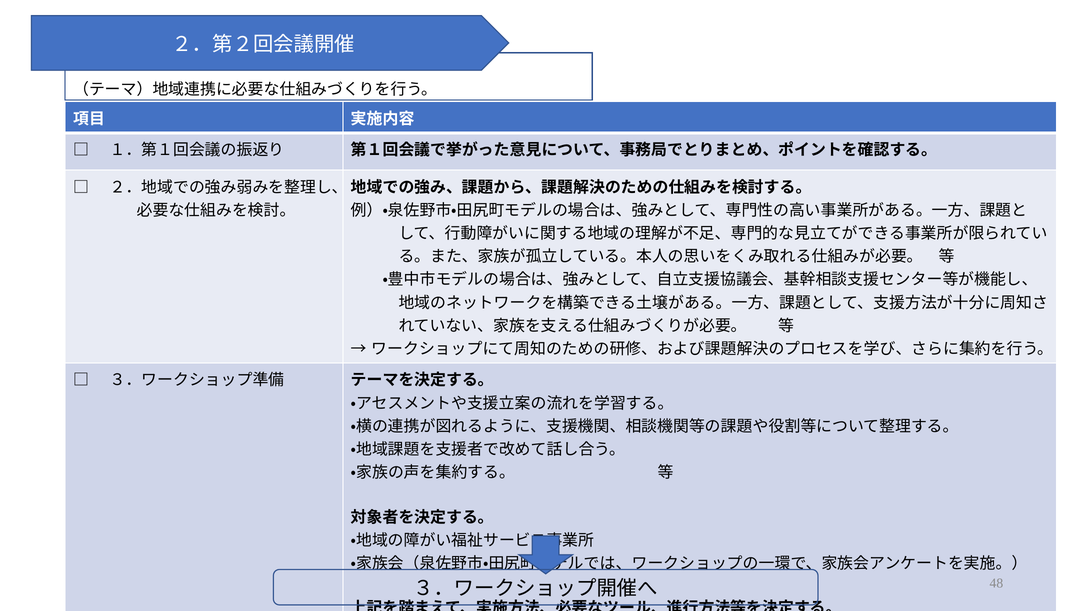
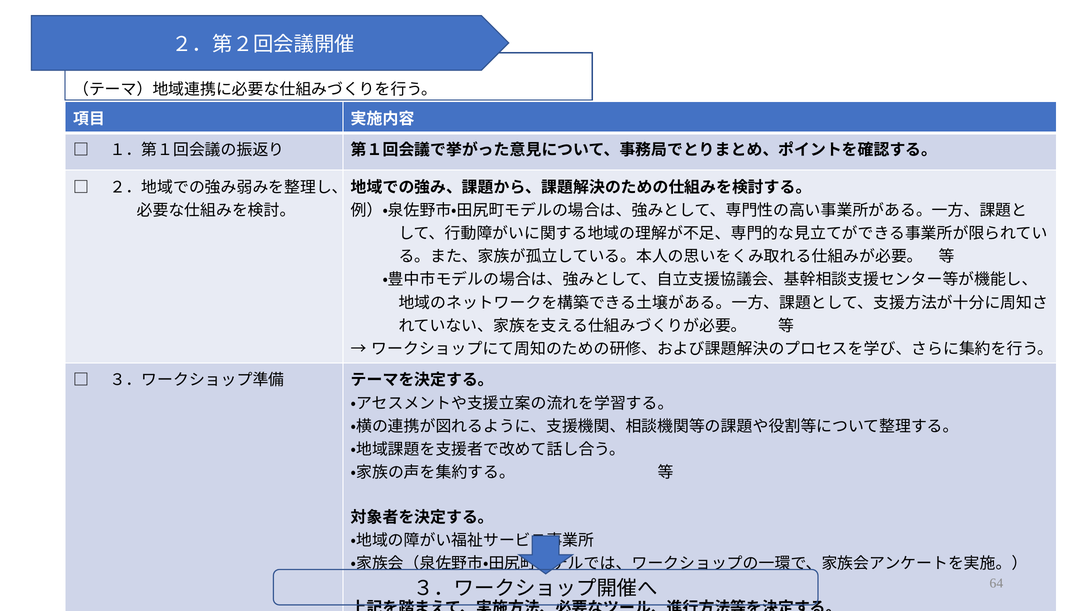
48: 48 -> 64
